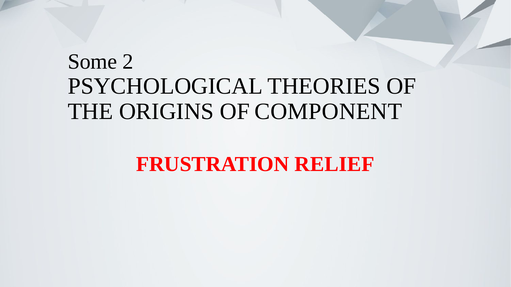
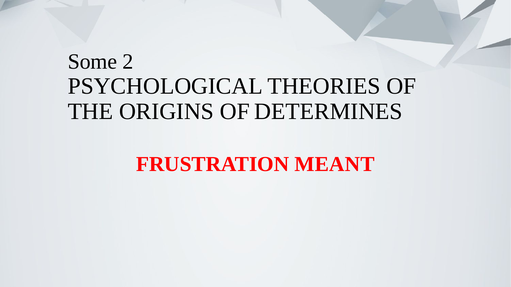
COMPONENT: COMPONENT -> DETERMINES
RELIEF: RELIEF -> MEANT
